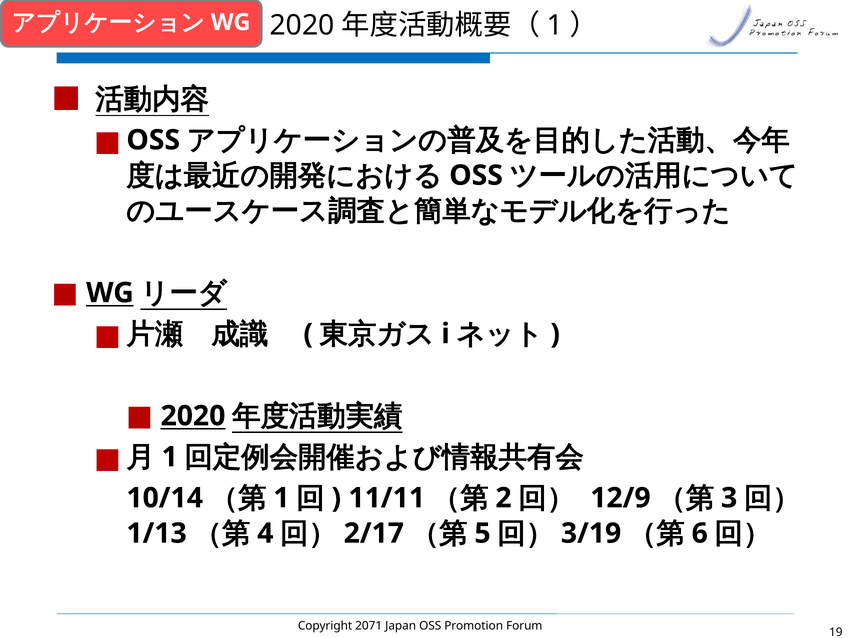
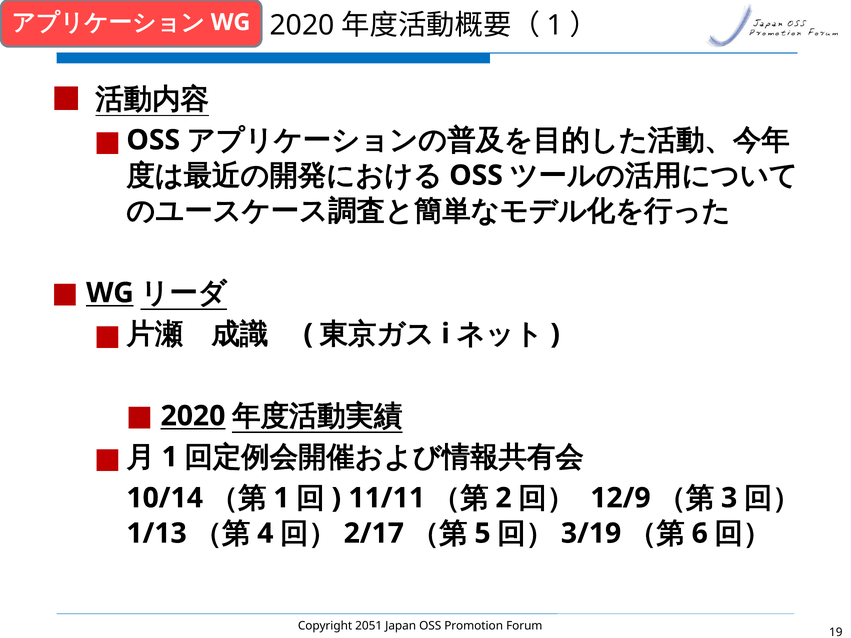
2071: 2071 -> 2051
